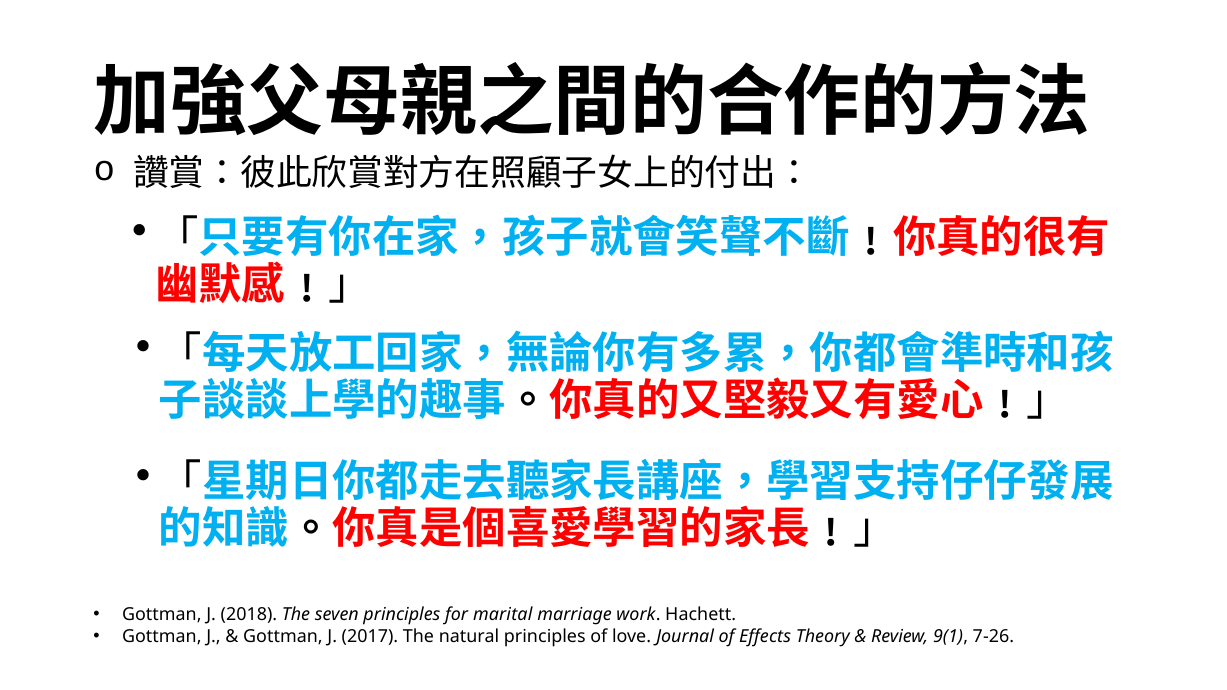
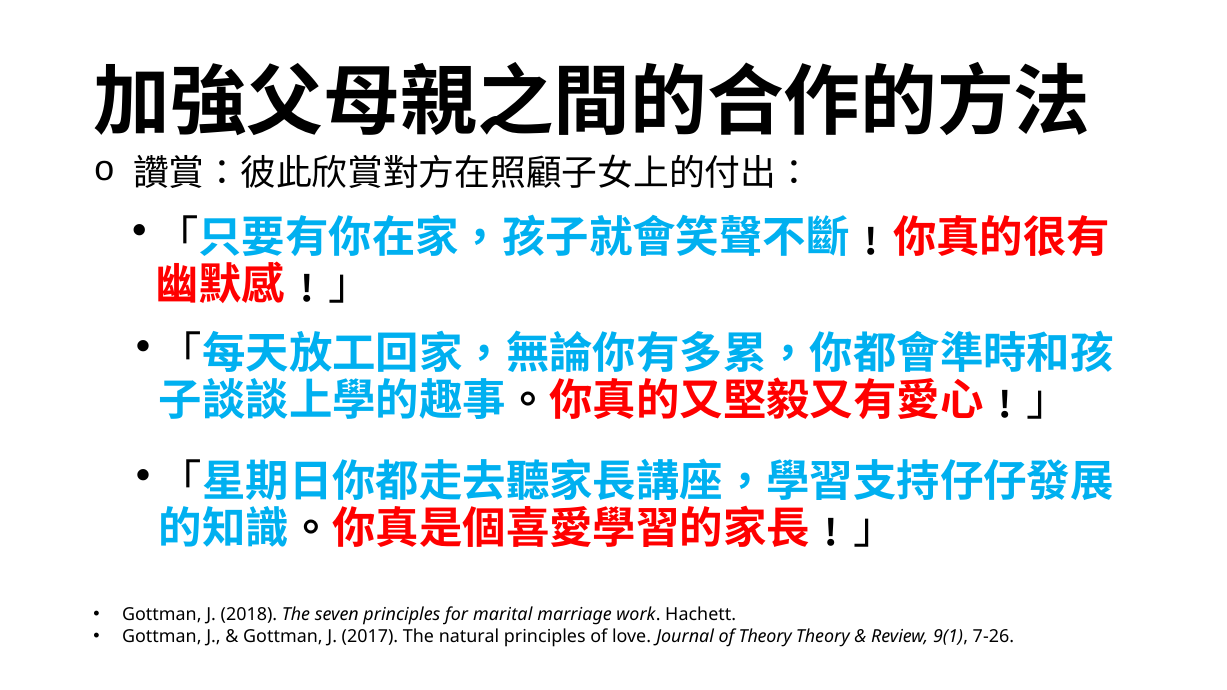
of Effects: Effects -> Theory
